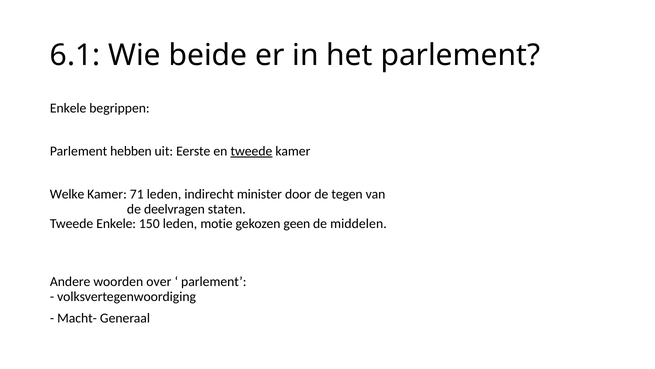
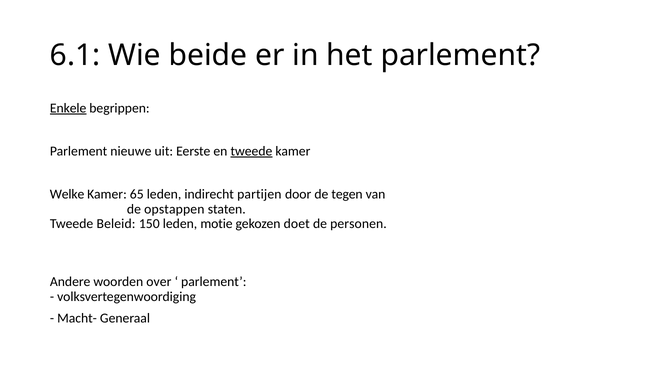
Enkele at (68, 108) underline: none -> present
hebben: hebben -> nieuwe
71: 71 -> 65
minister: minister -> partijen
deelvragen: deelvragen -> opstappen
Tweede Enkele: Enkele -> Beleid
geen: geen -> doet
middelen: middelen -> personen
